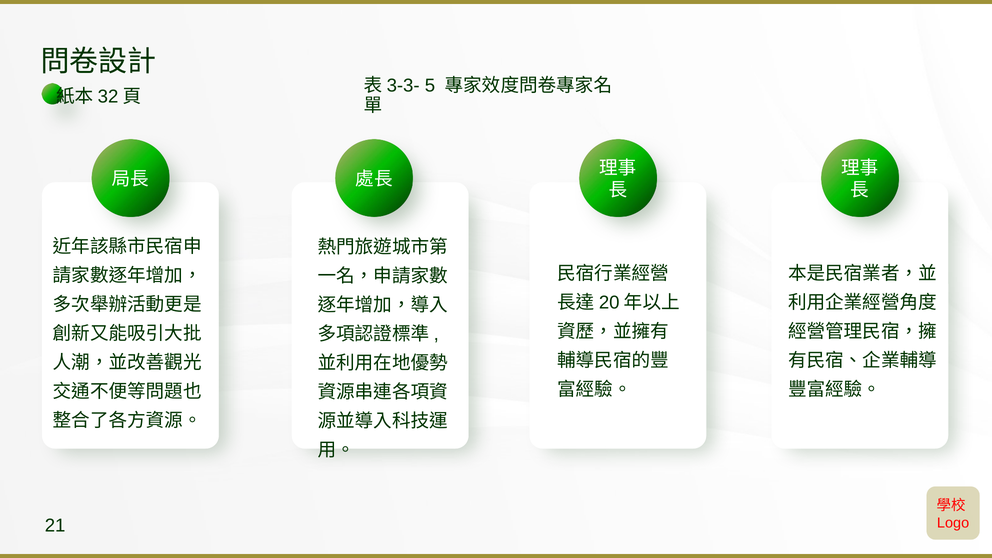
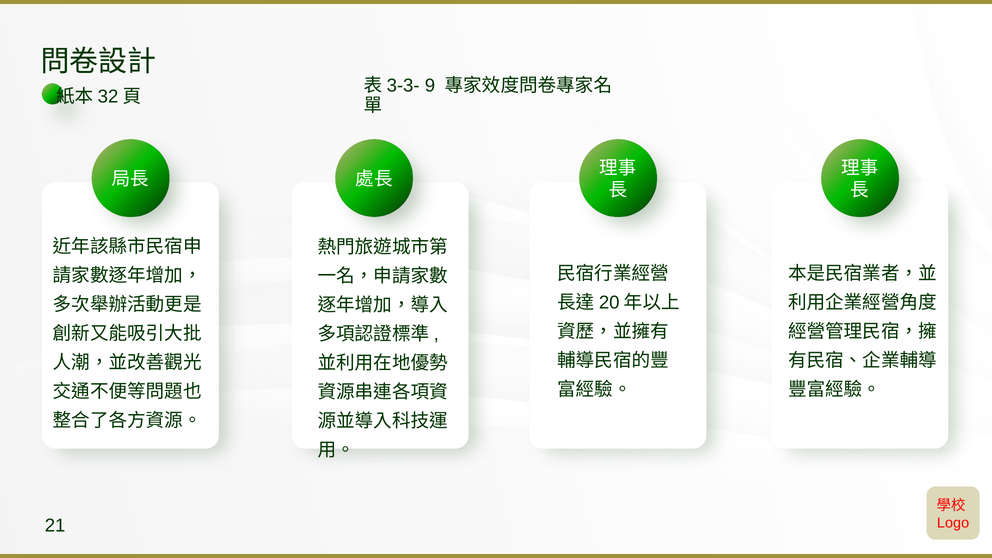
5: 5 -> 9
